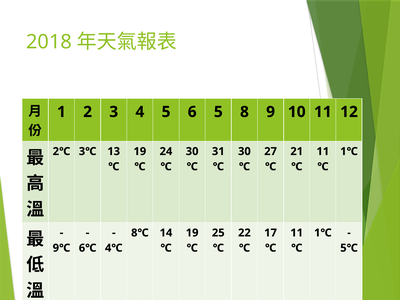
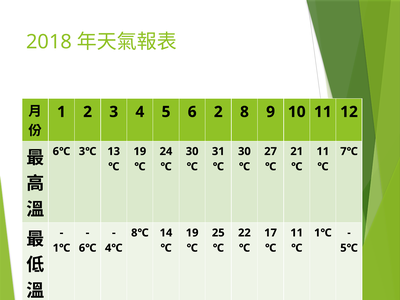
6 5: 5 -> 2
2℃ at (61, 151): 2℃ -> 6℃
1℃ at (349, 151): 1℃ -> 7℃
9℃ at (61, 248): 9℃ -> 1℃
